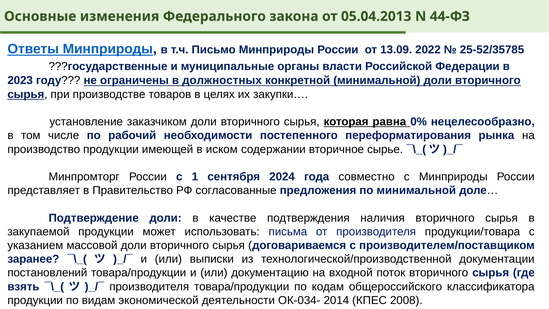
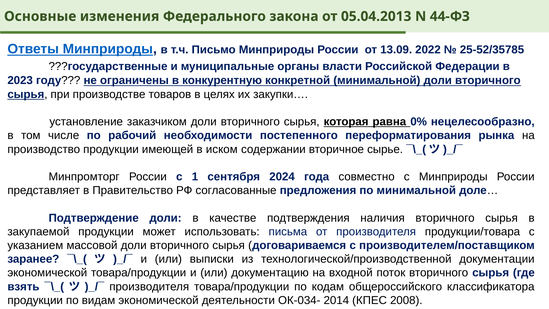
должностных: должностных -> конкурентную
постановлений at (47, 273): постановлений -> экономической
